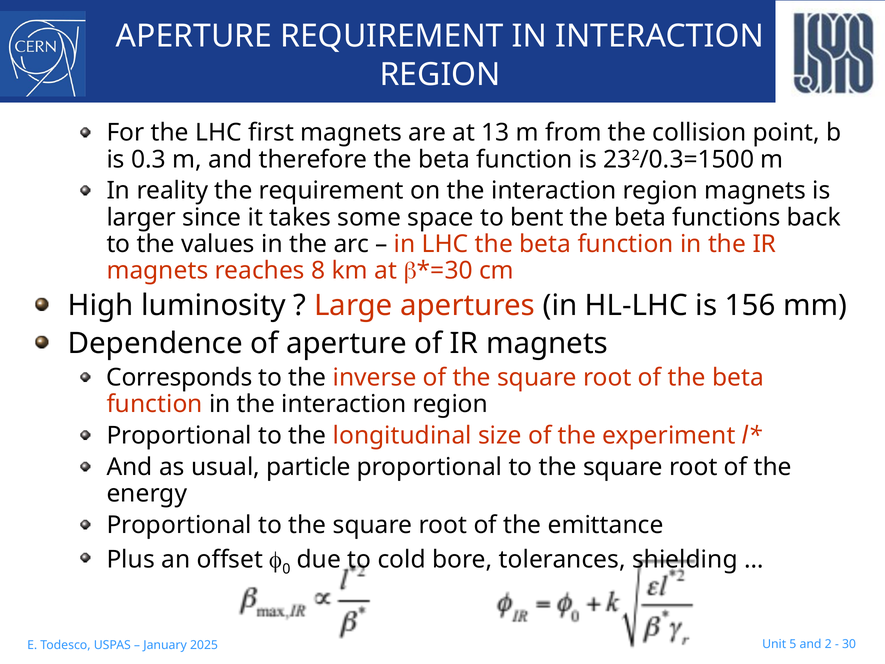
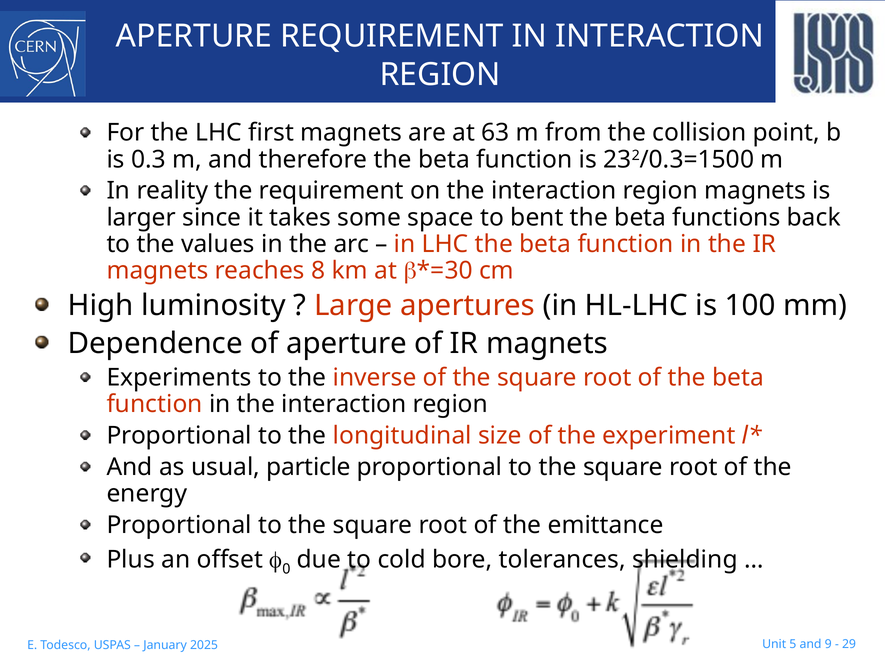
13: 13 -> 63
156: 156 -> 100
Corresponds: Corresponds -> Experiments
2: 2 -> 9
30: 30 -> 29
